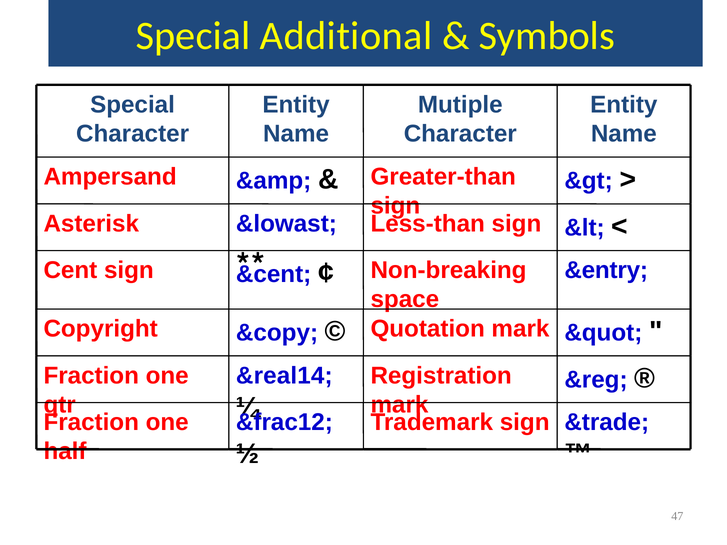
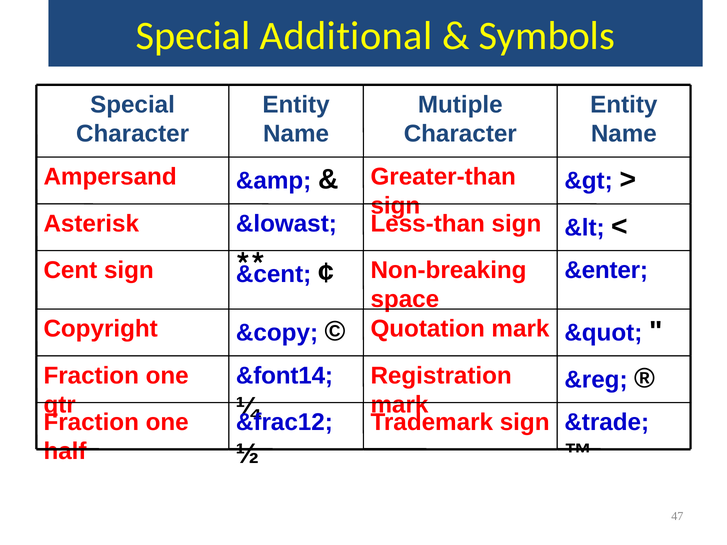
&entry: &entry -> &enter
&real14: &real14 -> &font14
